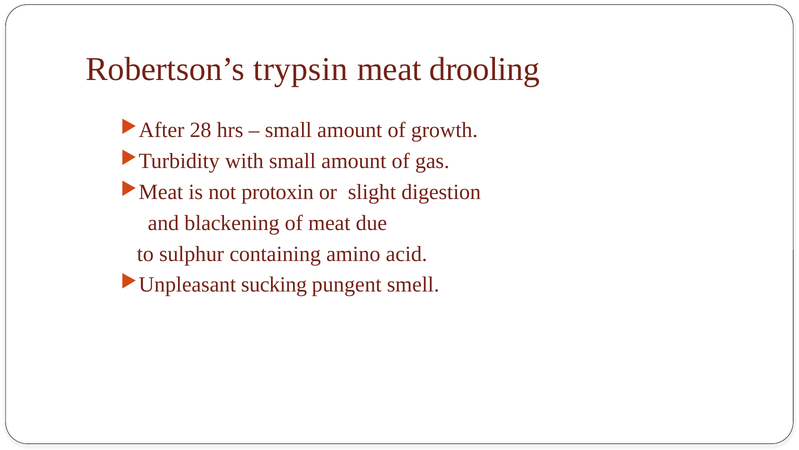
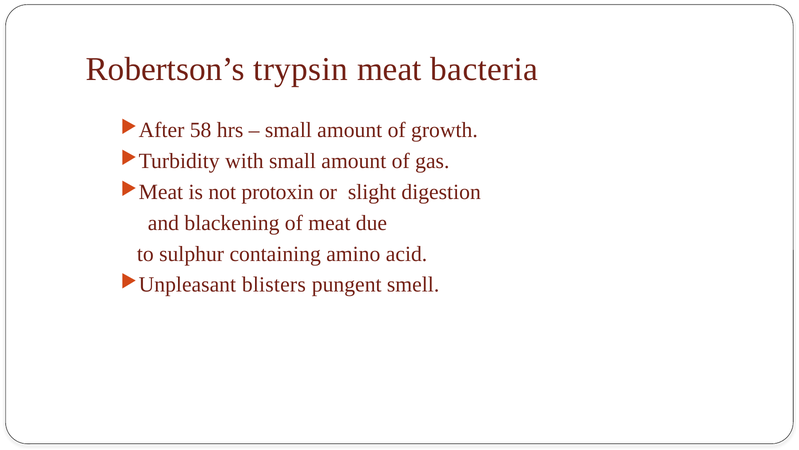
drooling: drooling -> bacteria
28: 28 -> 58
sucking: sucking -> blisters
